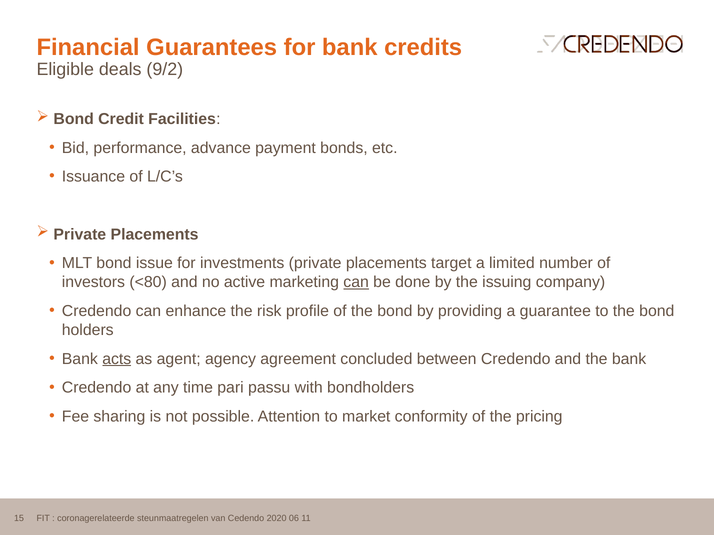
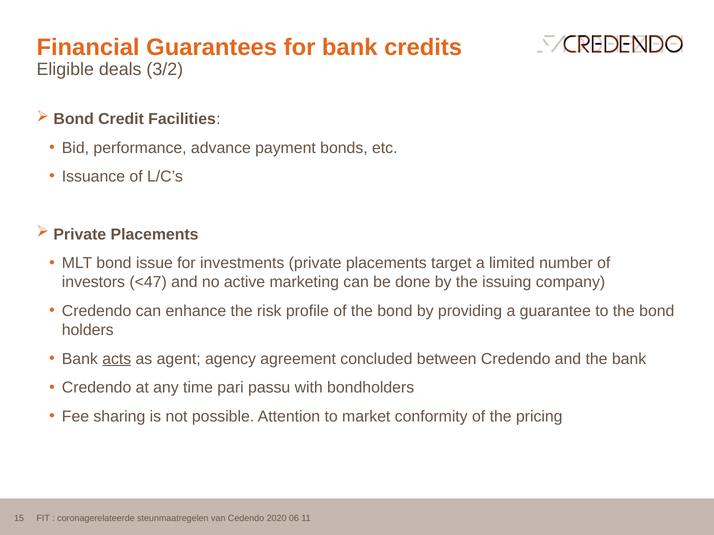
9/2: 9/2 -> 3/2
<80: <80 -> <47
can at (356, 282) underline: present -> none
